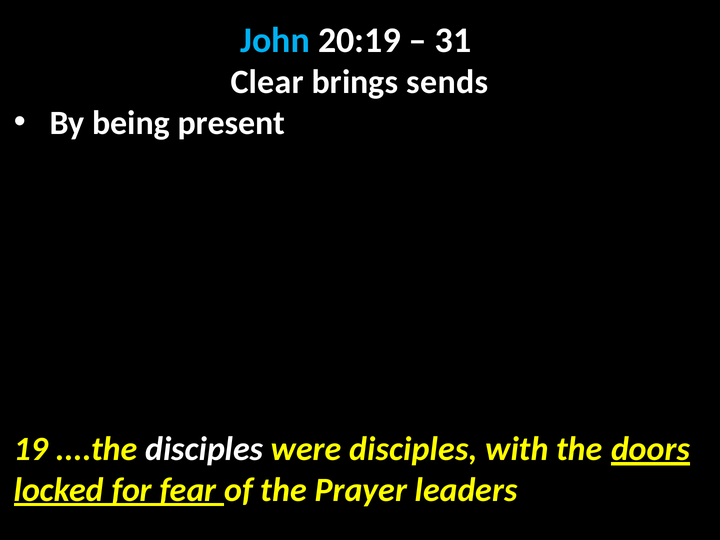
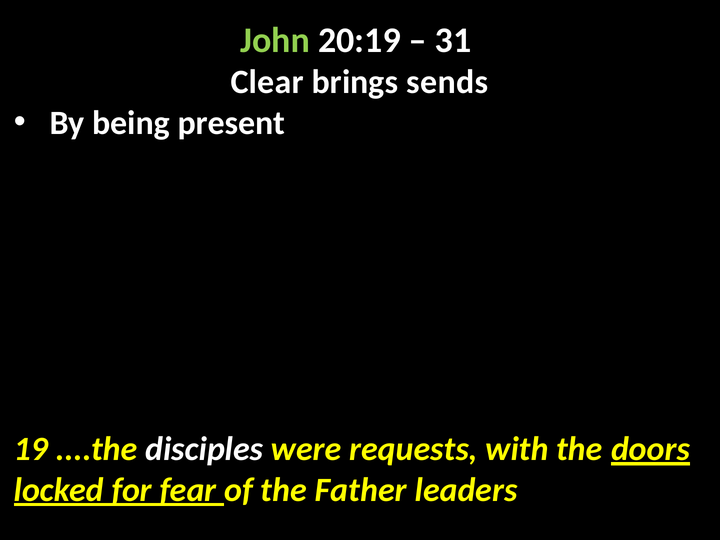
John colour: light blue -> light green
were disciples: disciples -> requests
Prayer: Prayer -> Father
